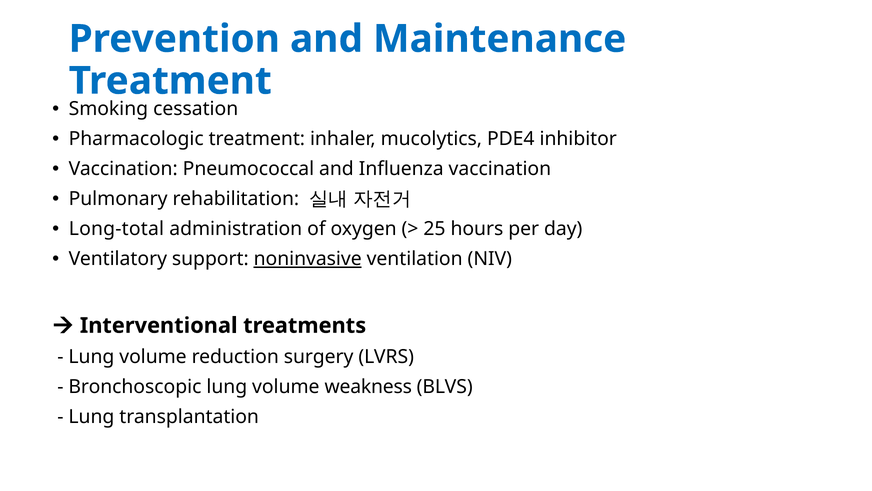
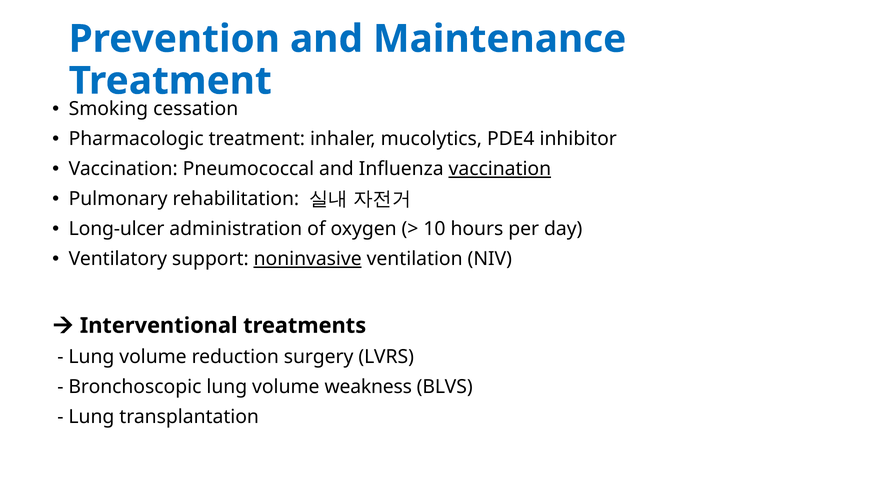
vaccination at (500, 169) underline: none -> present
Long-total: Long-total -> Long-ulcer
25: 25 -> 10
